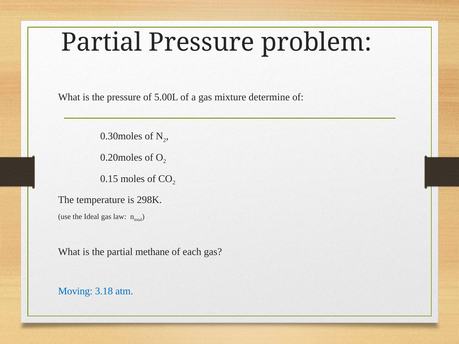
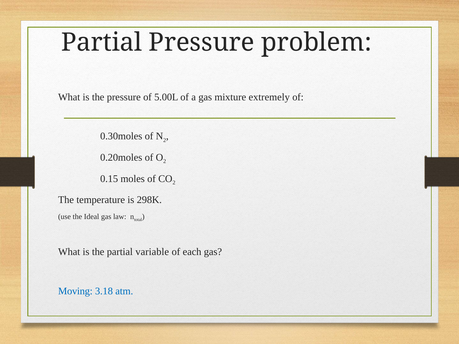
determine: determine -> extremely
methane: methane -> variable
